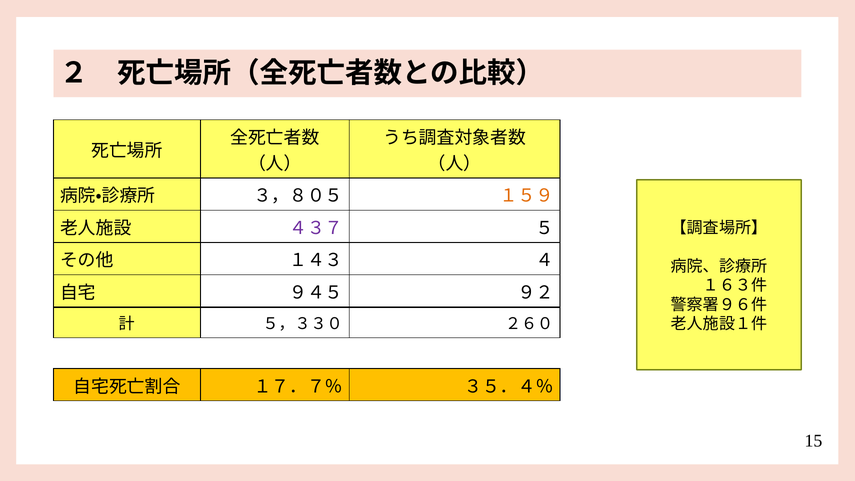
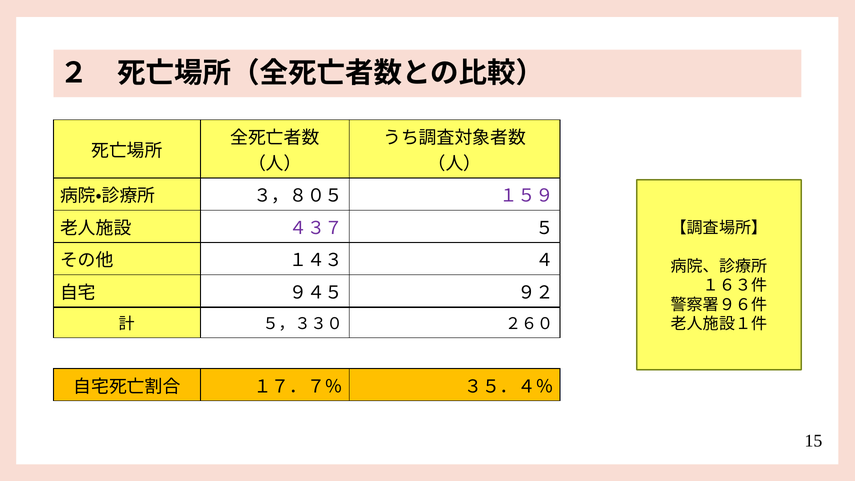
１５９ colour: orange -> purple
